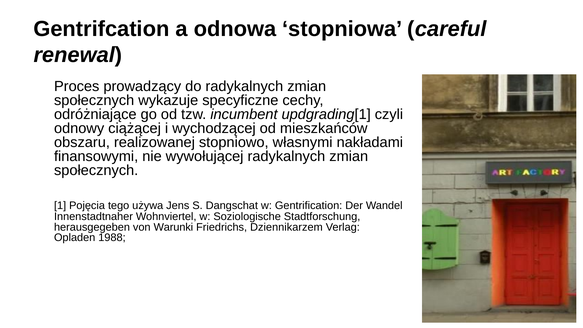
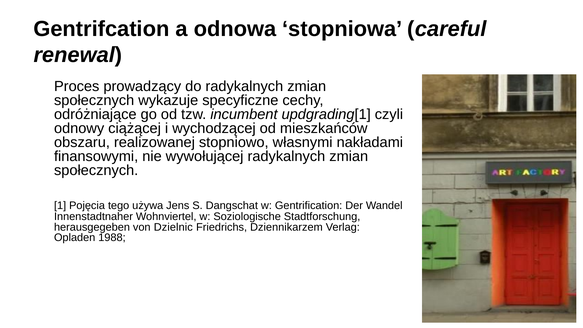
Warunki: Warunki -> Dzielnic
